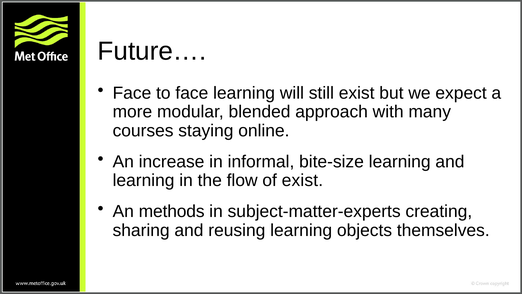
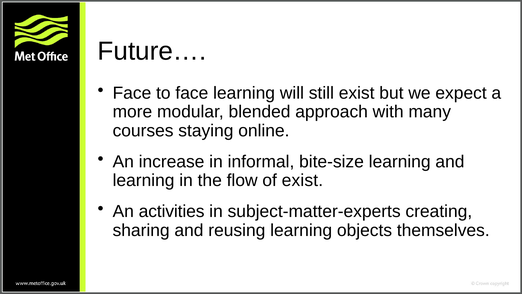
methods: methods -> activities
